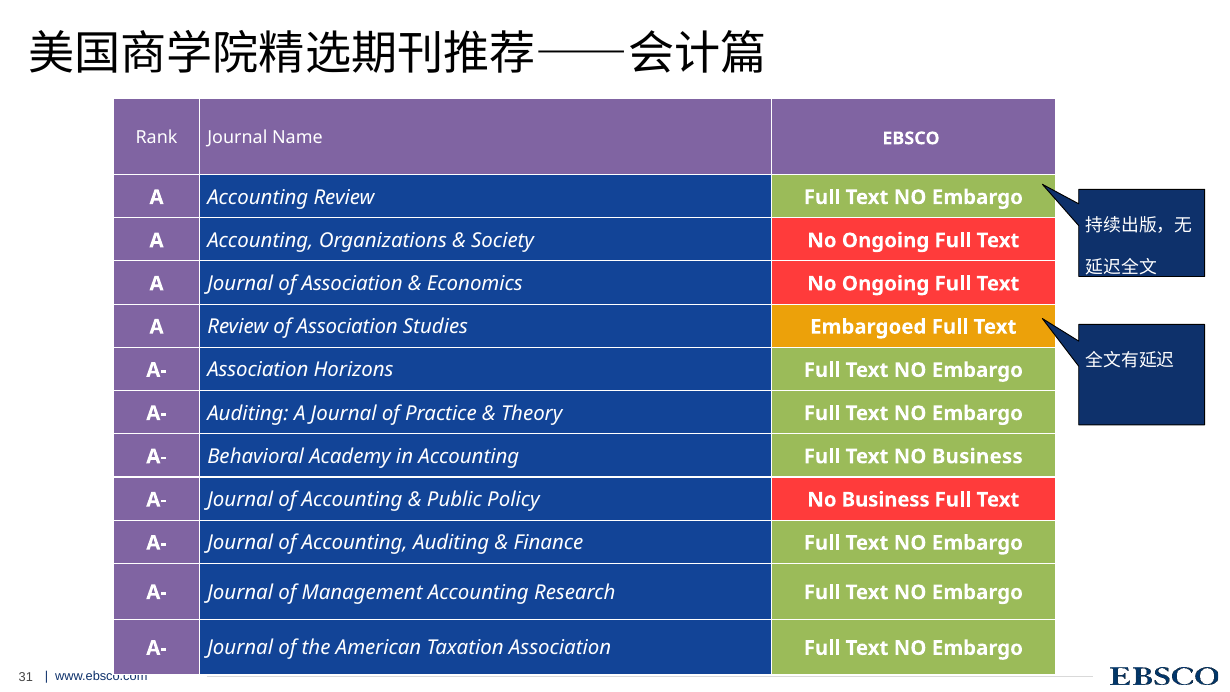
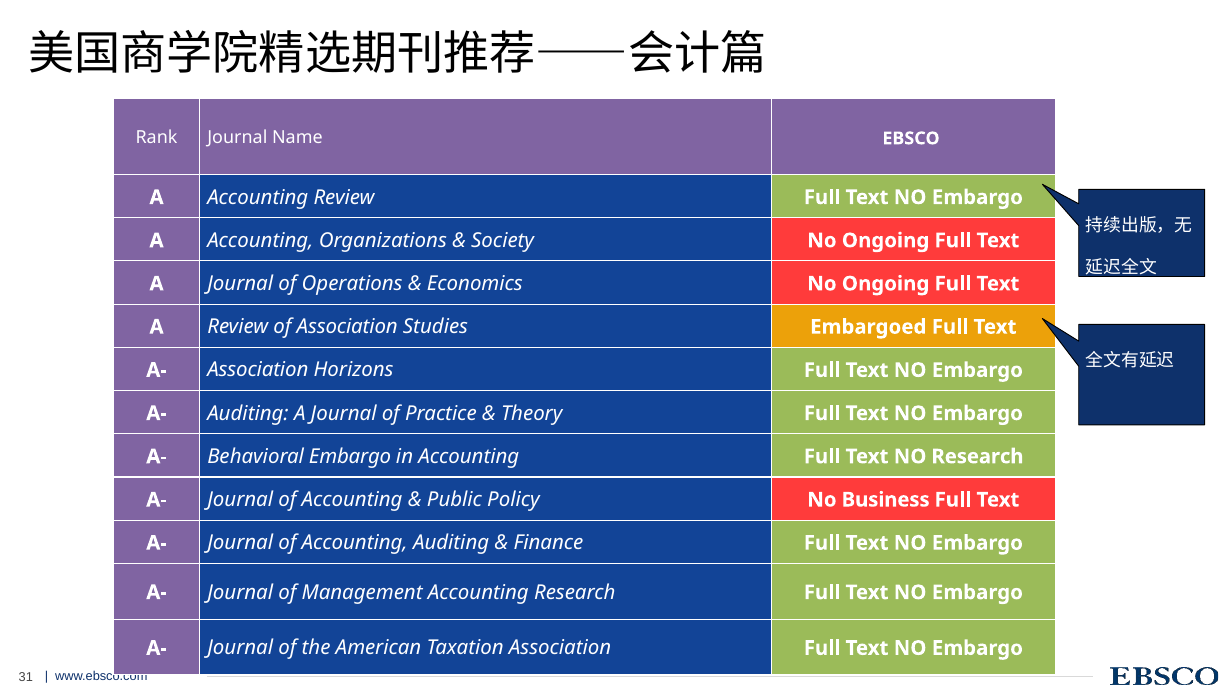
Journal of Association: Association -> Operations
Behavioral Academy: Academy -> Embargo
Text NO Business: Business -> Research
